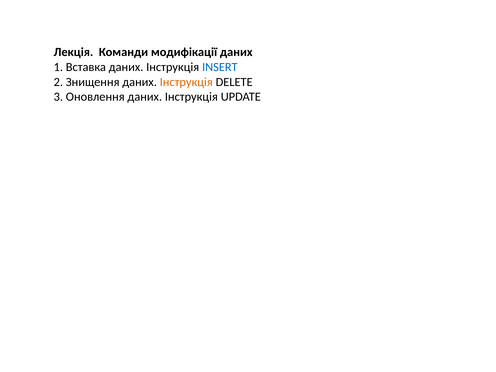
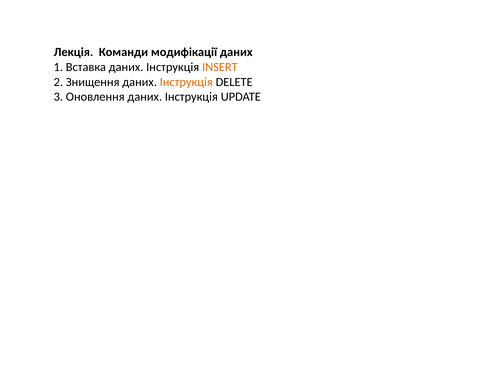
INSERT colour: blue -> orange
